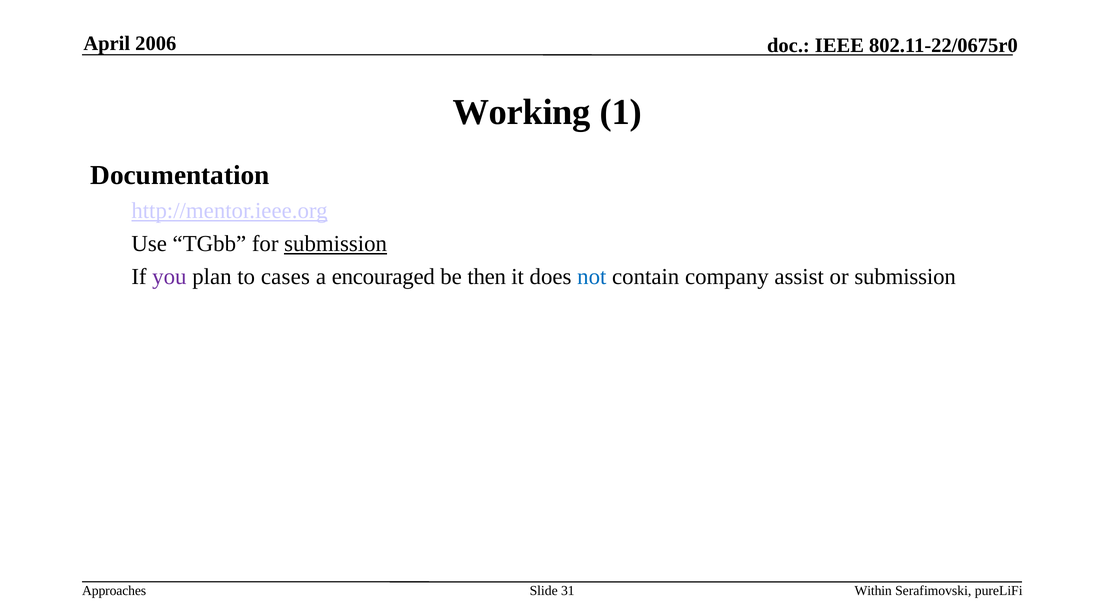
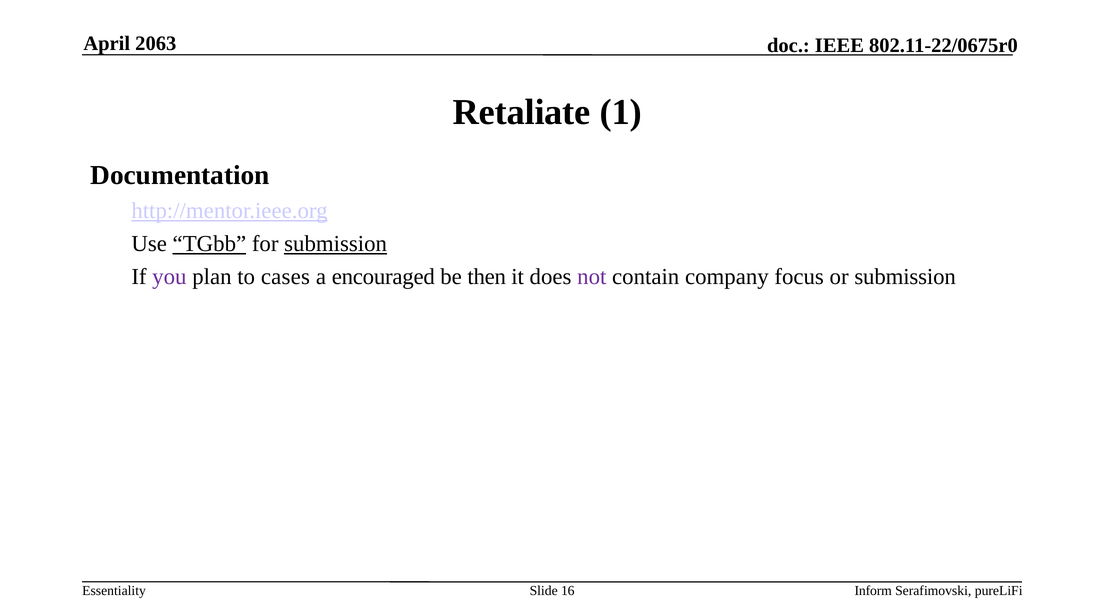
2006: 2006 -> 2063
Working: Working -> Retaliate
TGbb underline: none -> present
not colour: blue -> purple
assist: assist -> focus
Approaches: Approaches -> Essentiality
31: 31 -> 16
Within: Within -> Inform
